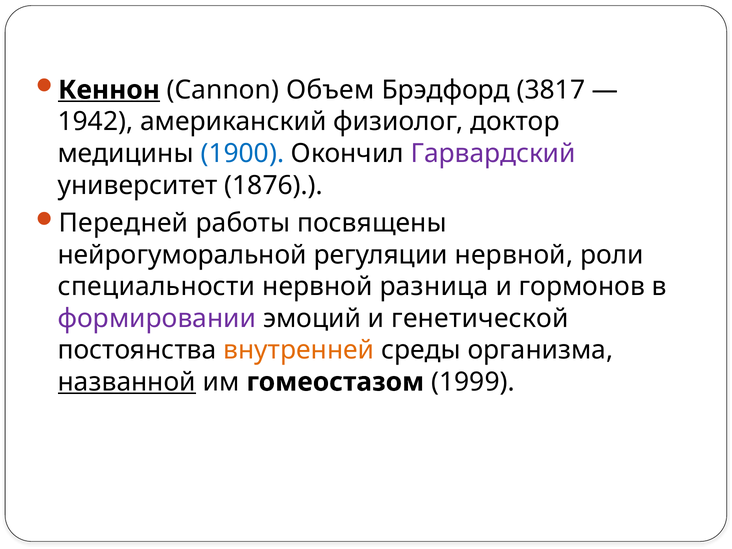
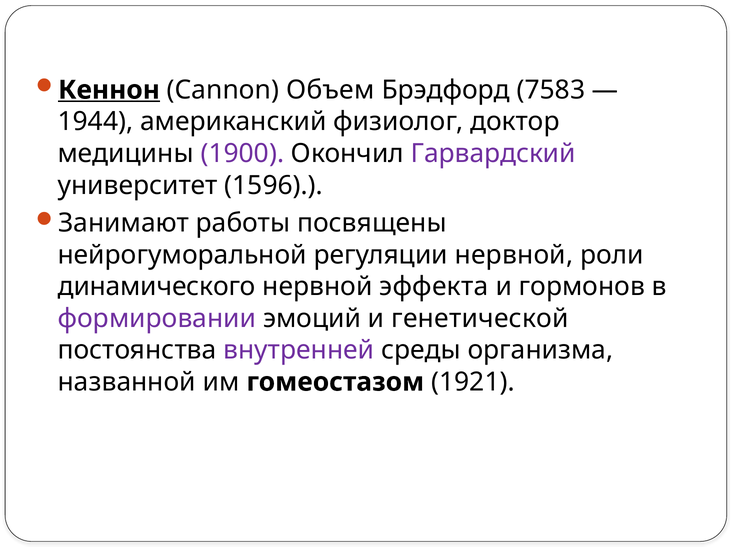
3817: 3817 -> 7583
1942: 1942 -> 1944
1900 colour: blue -> purple
1876: 1876 -> 1596
Передней: Передней -> Занимают
специальности: специальности -> динамического
разница: разница -> эффекта
внутренней colour: orange -> purple
названной underline: present -> none
1999: 1999 -> 1921
